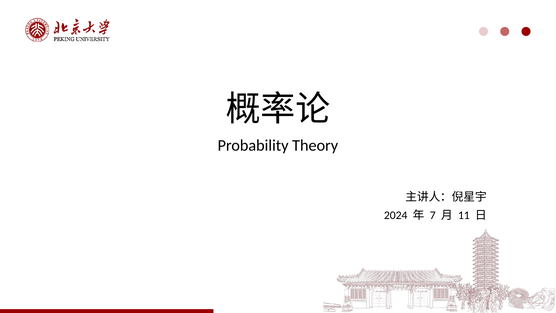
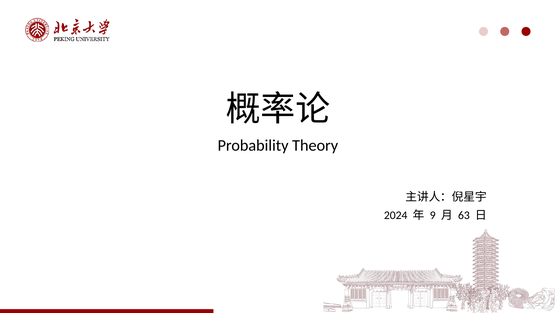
7: 7 -> 9
11: 11 -> 63
